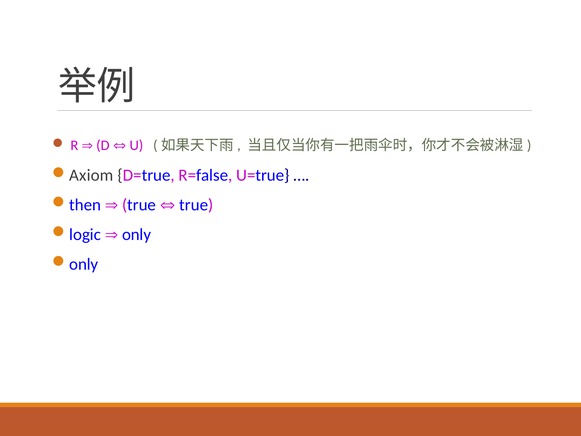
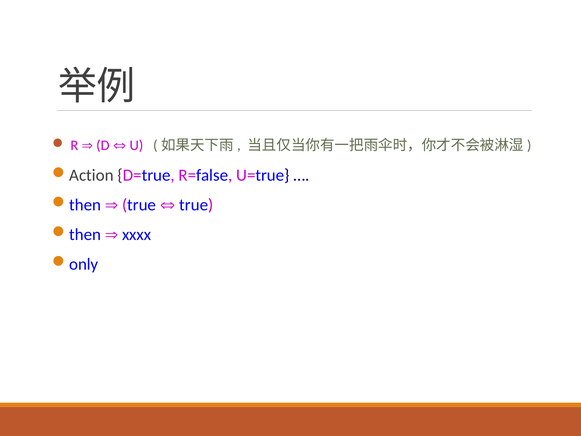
Axiom: Axiom -> Action
logic at (85, 234): logic -> then
only at (137, 234): only -> xxxx
